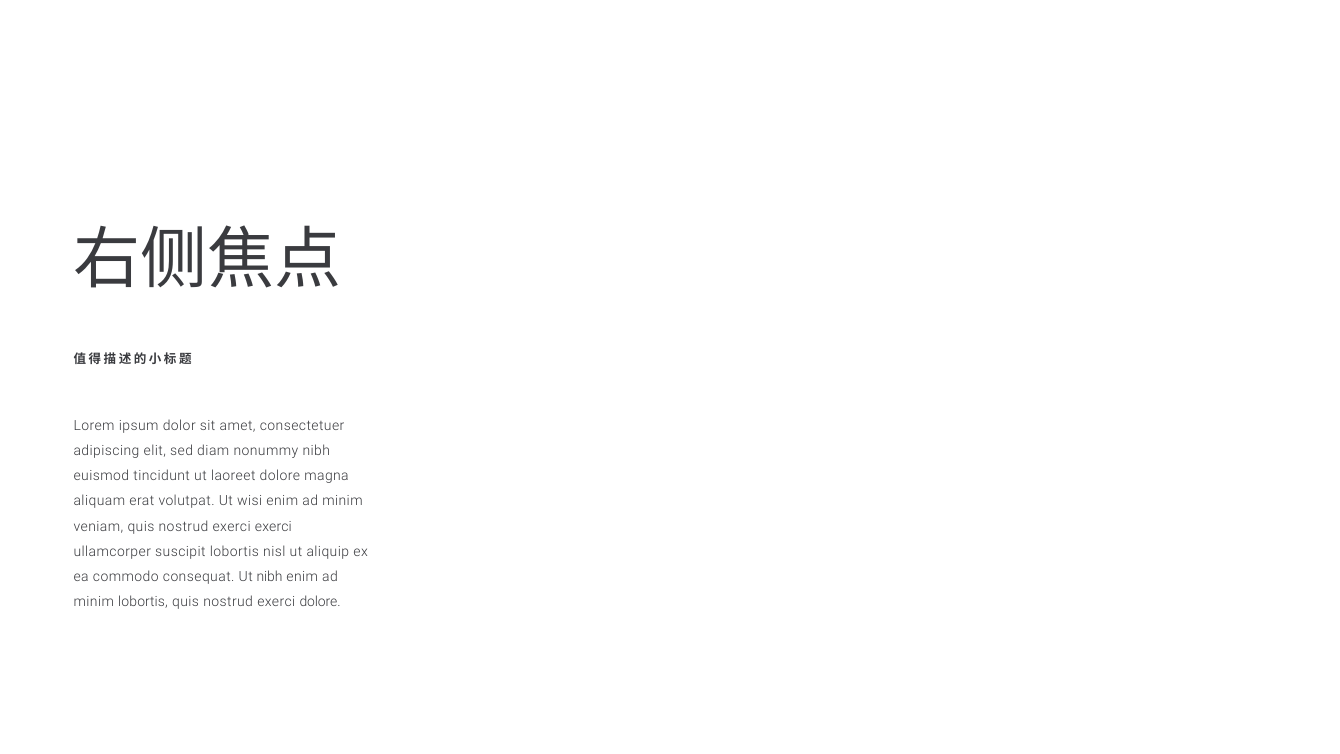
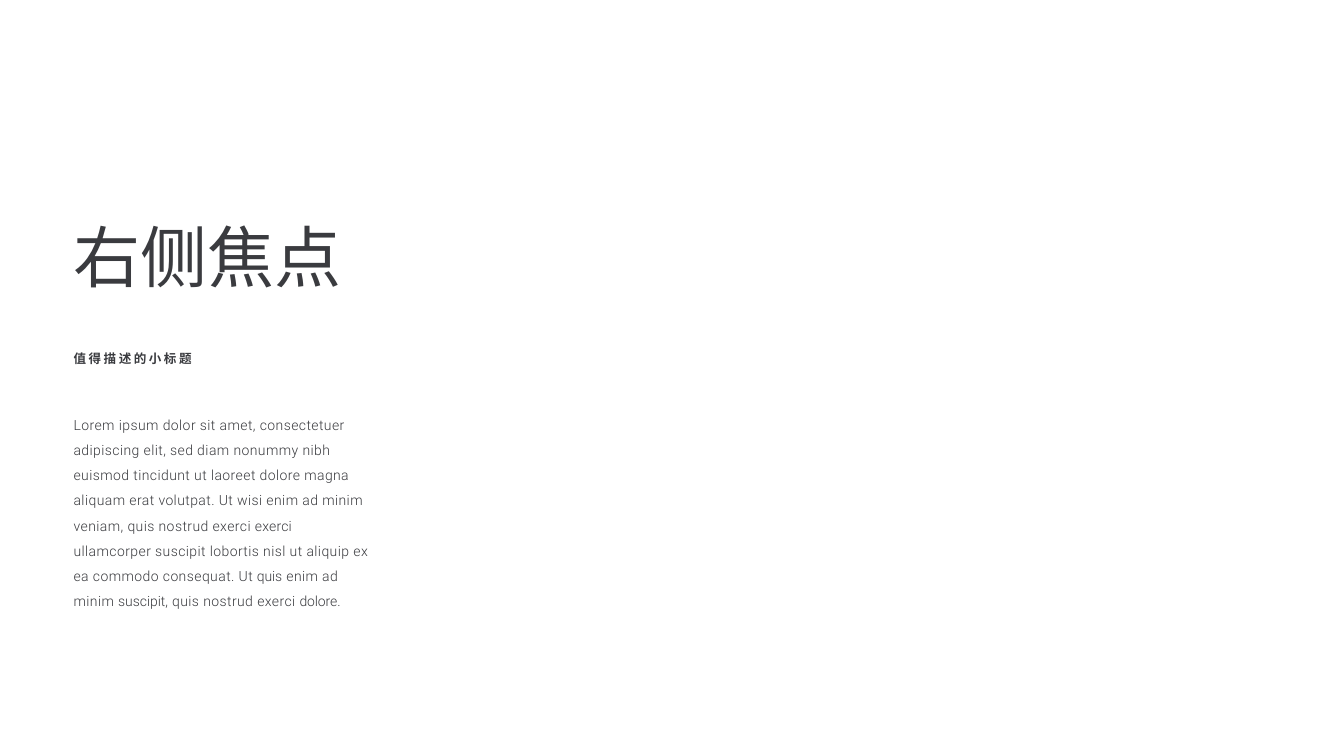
Ut nibh: nibh -> quis
minim lobortis: lobortis -> suscipit
